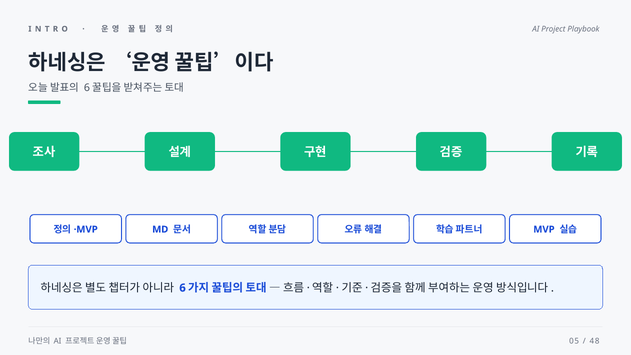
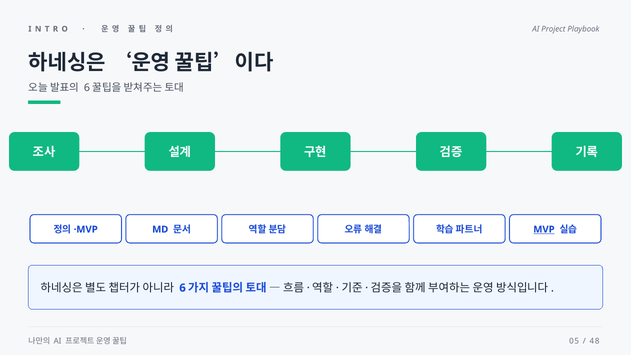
MVP underline: none -> present
